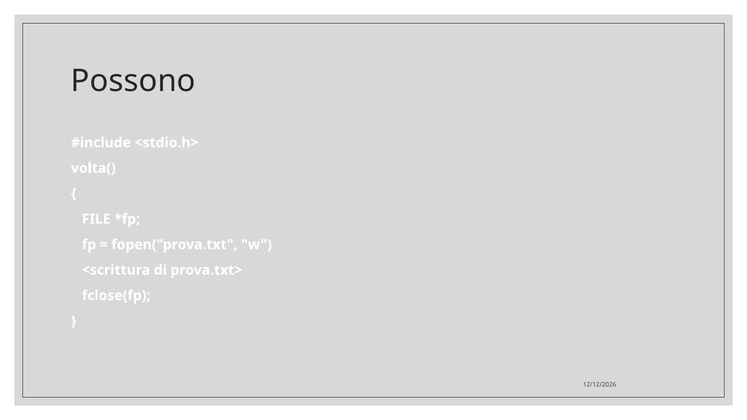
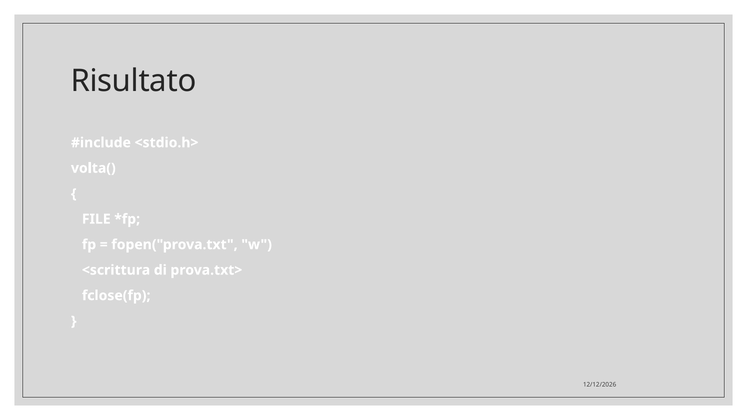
Possono: Possono -> Risultato
